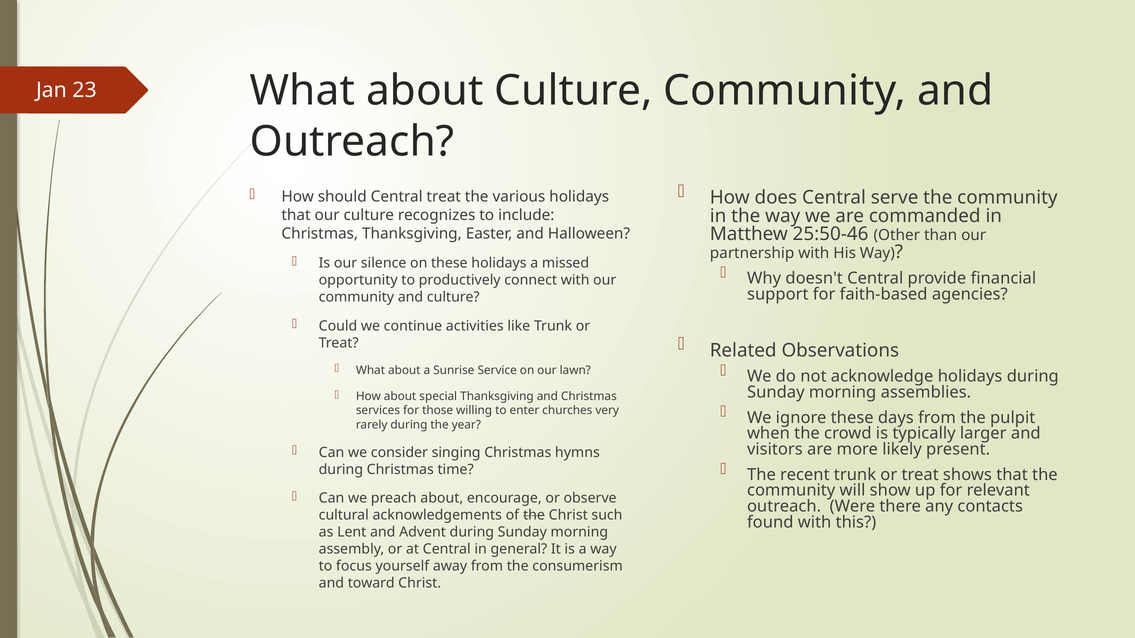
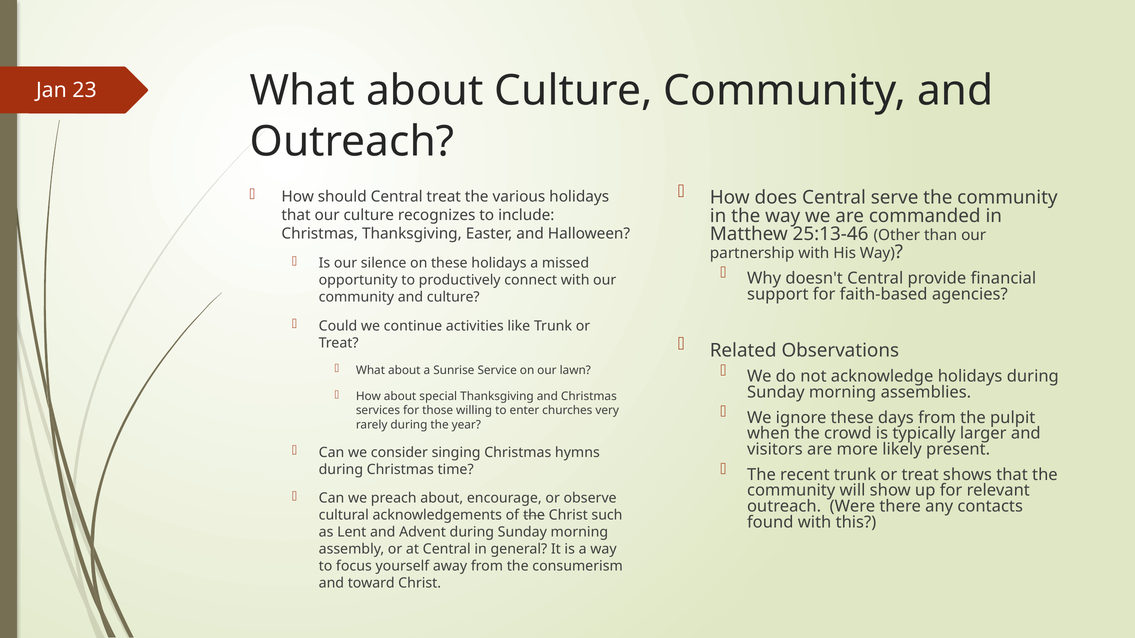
25:50-46: 25:50-46 -> 25:13-46
